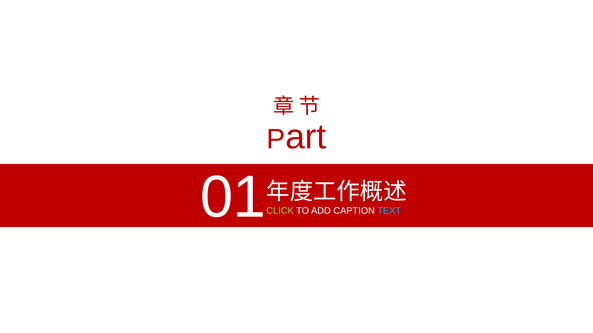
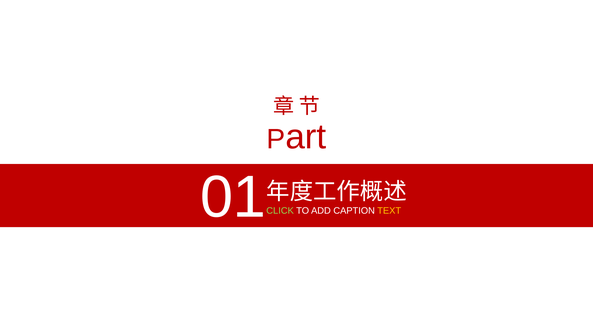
TEXT colour: light blue -> yellow
